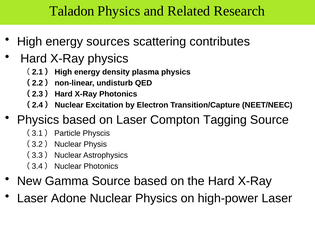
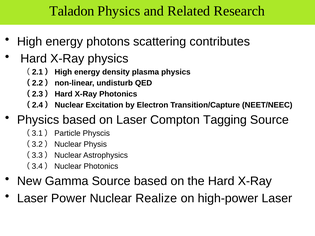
sources: sources -> photons
Adone: Adone -> Power
Nuclear Physics: Physics -> Realize
